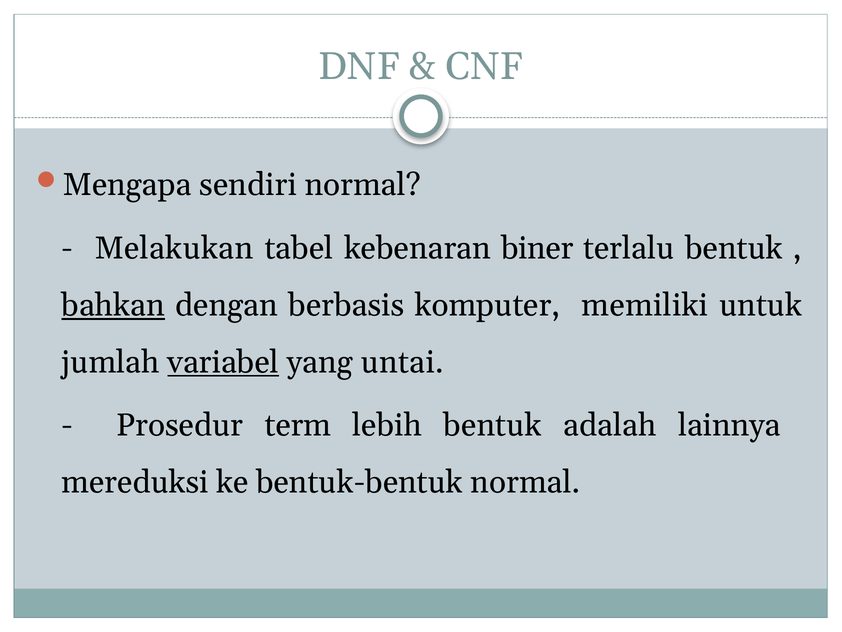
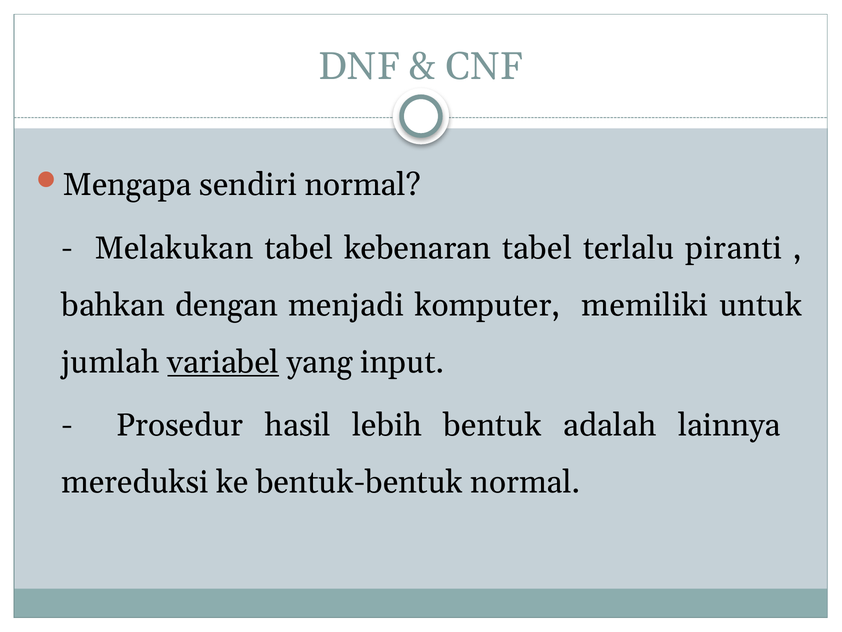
kebenaran biner: biner -> tabel
terlalu bentuk: bentuk -> piranti
bahkan underline: present -> none
berbasis: berbasis -> menjadi
untai: untai -> input
term: term -> hasil
